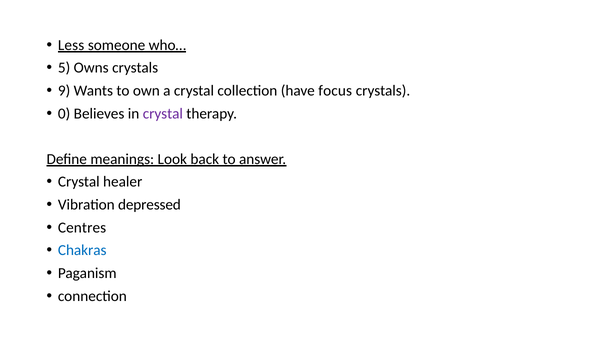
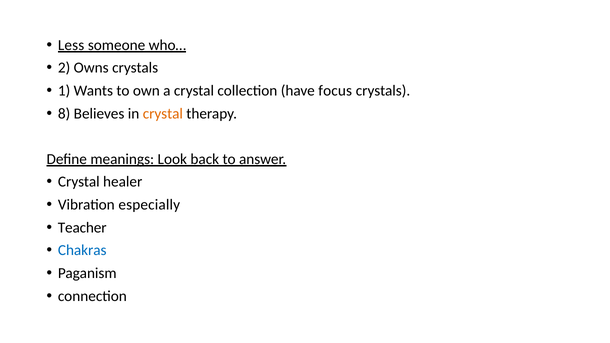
5: 5 -> 2
9: 9 -> 1
0: 0 -> 8
crystal at (163, 114) colour: purple -> orange
depressed: depressed -> especially
Centres: Centres -> Teacher
